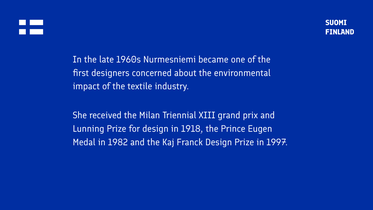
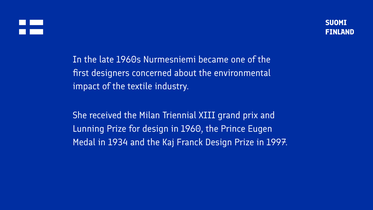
1918: 1918 -> 1960
1982: 1982 -> 1934
